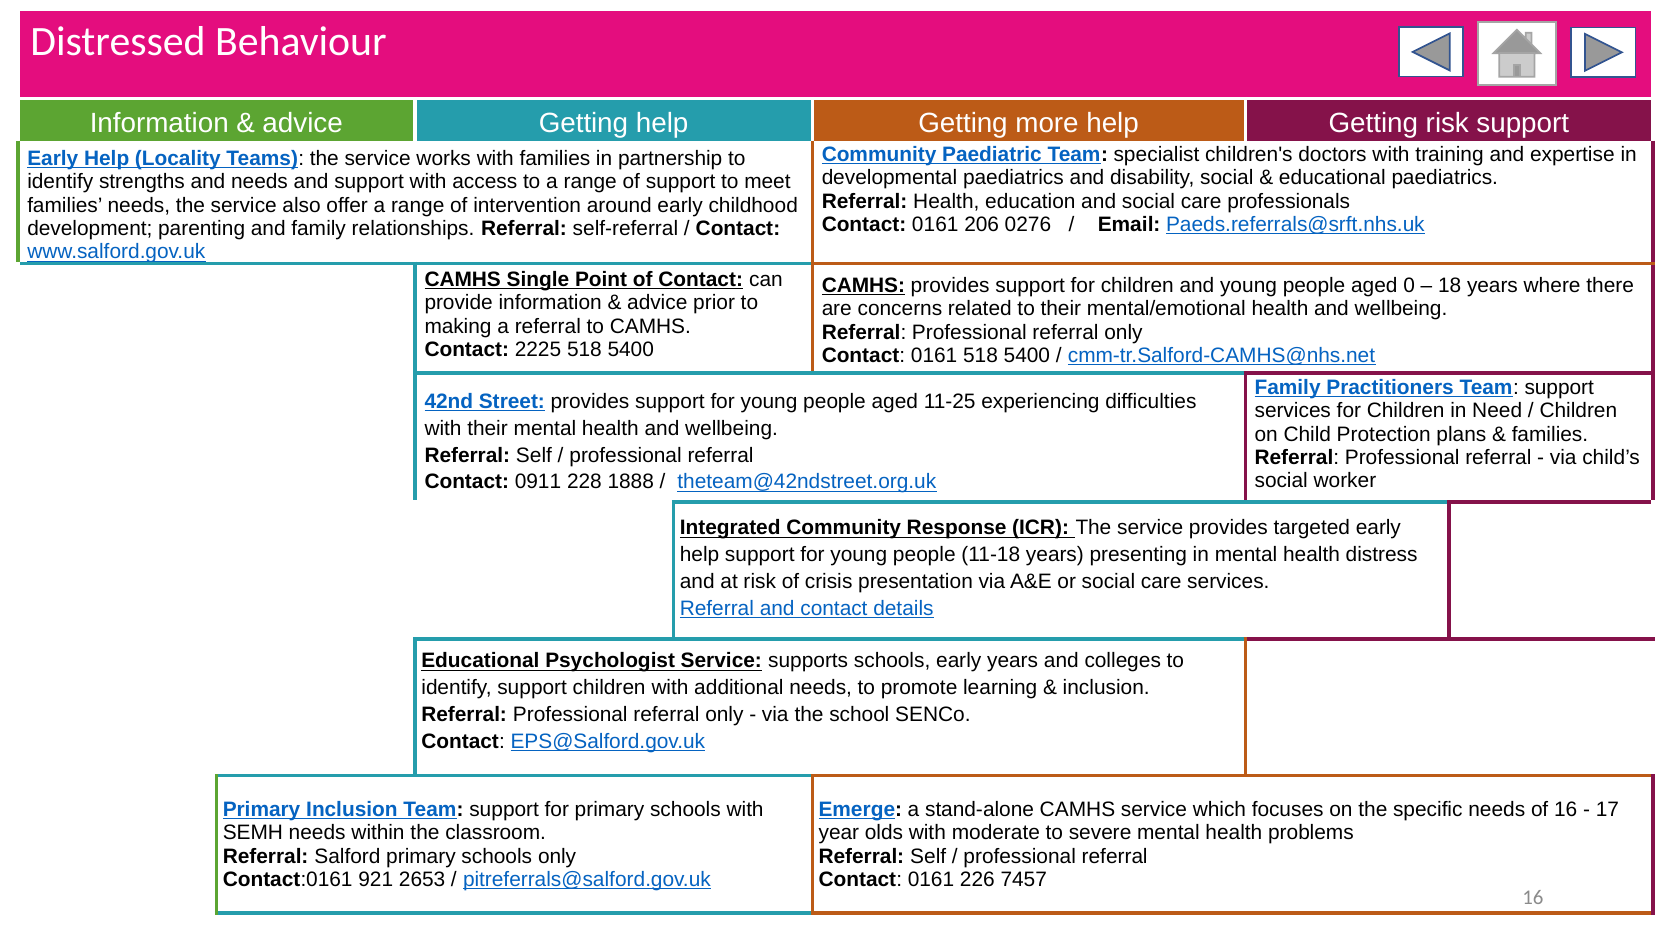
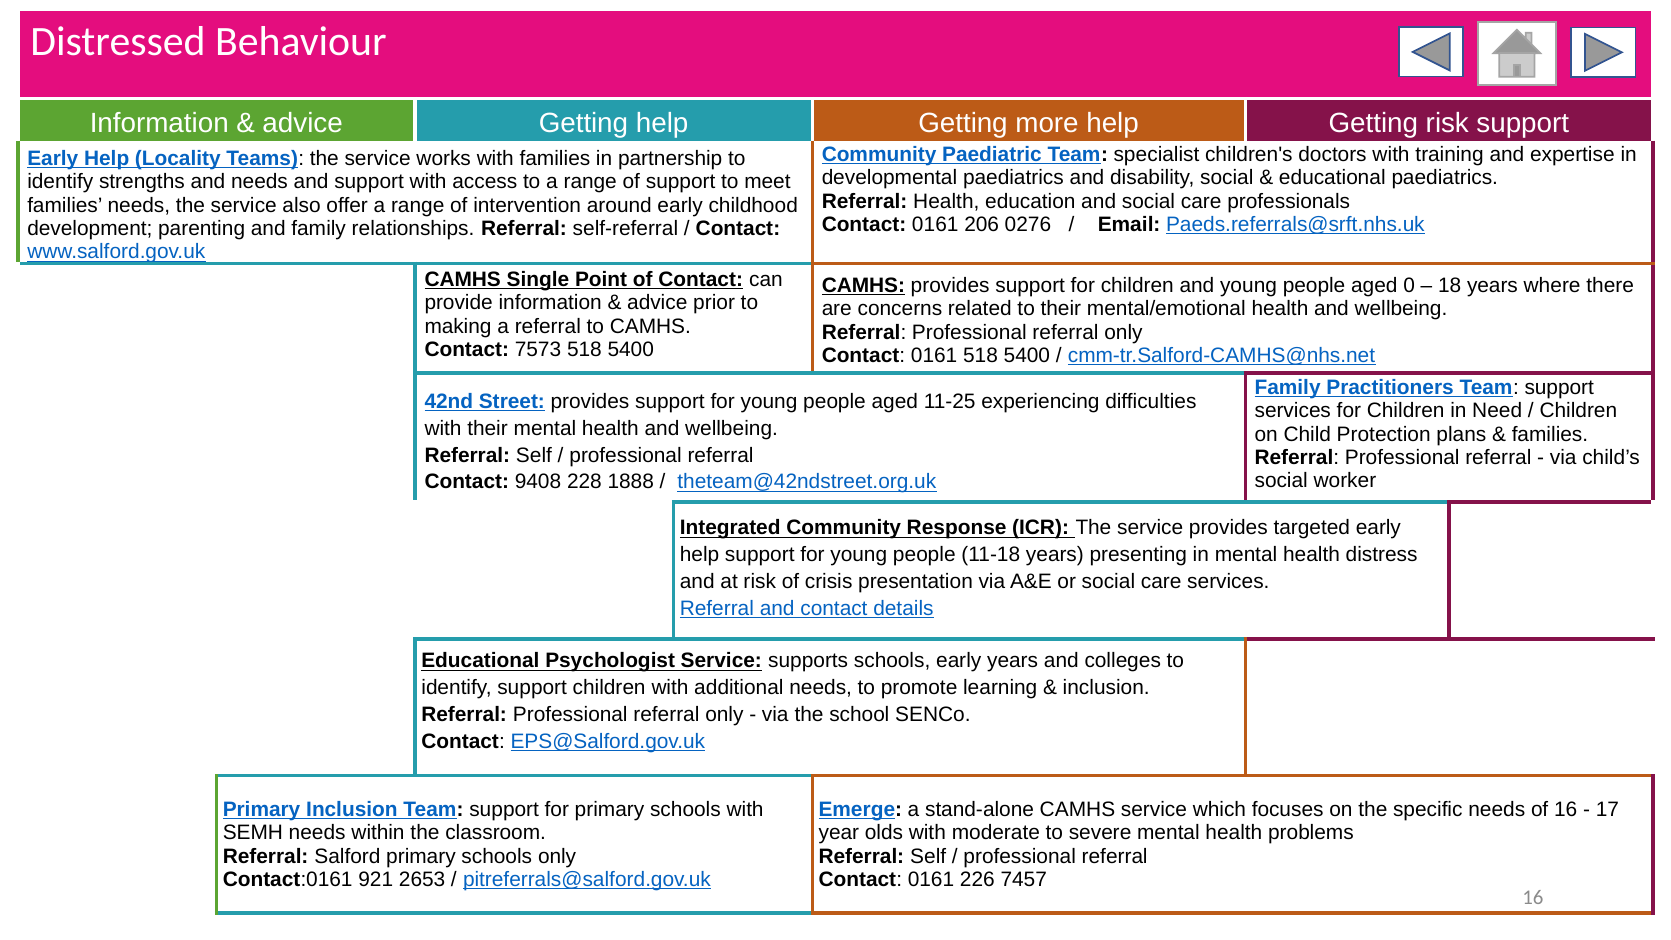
2225: 2225 -> 7573
0911: 0911 -> 9408
